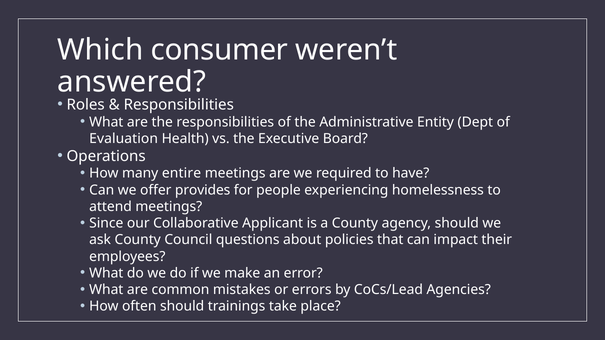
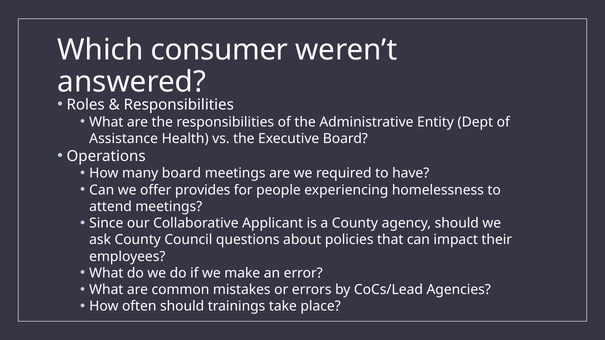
Evaluation: Evaluation -> Assistance
many entire: entire -> board
